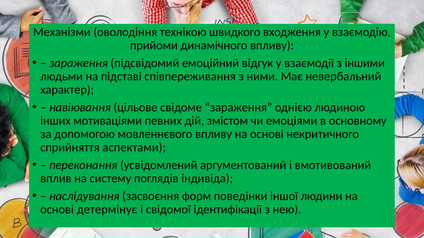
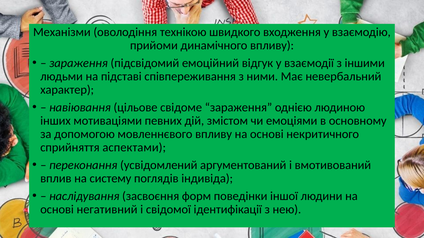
детермінує: детермінує -> негативний
